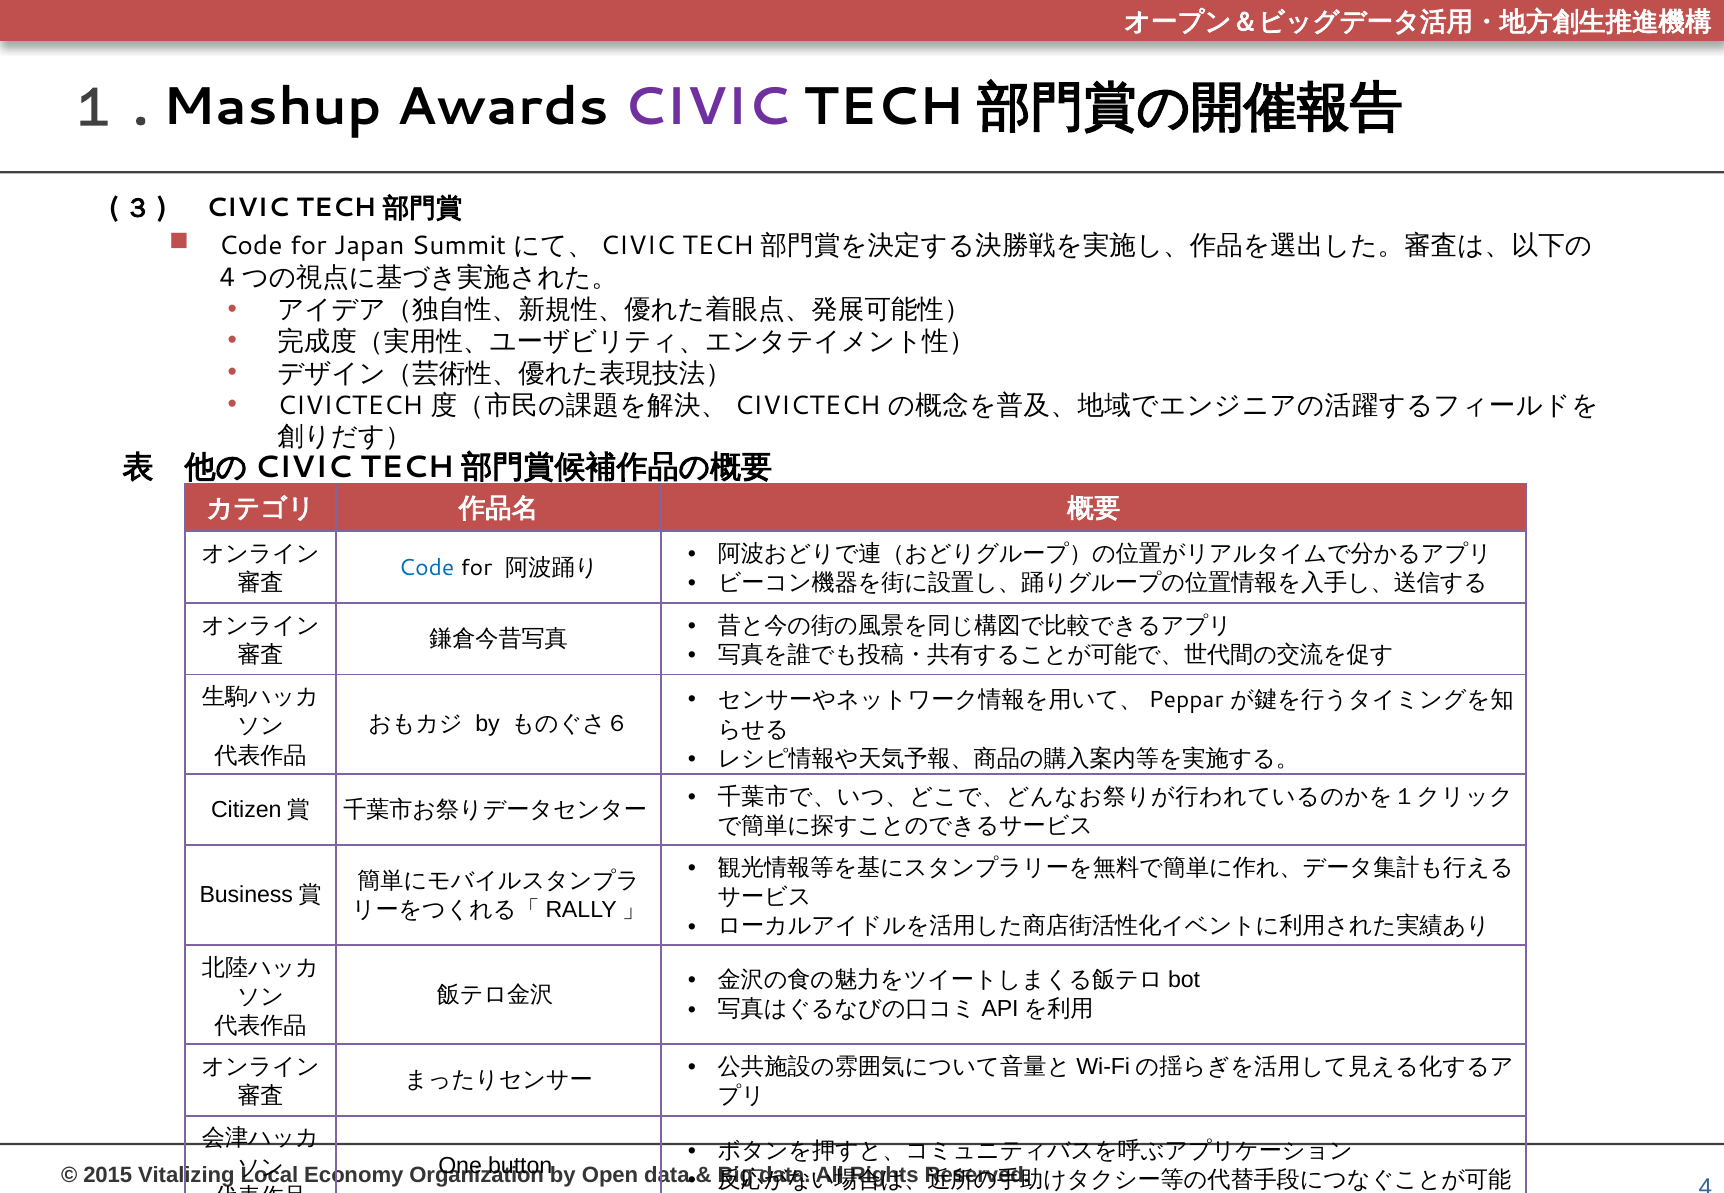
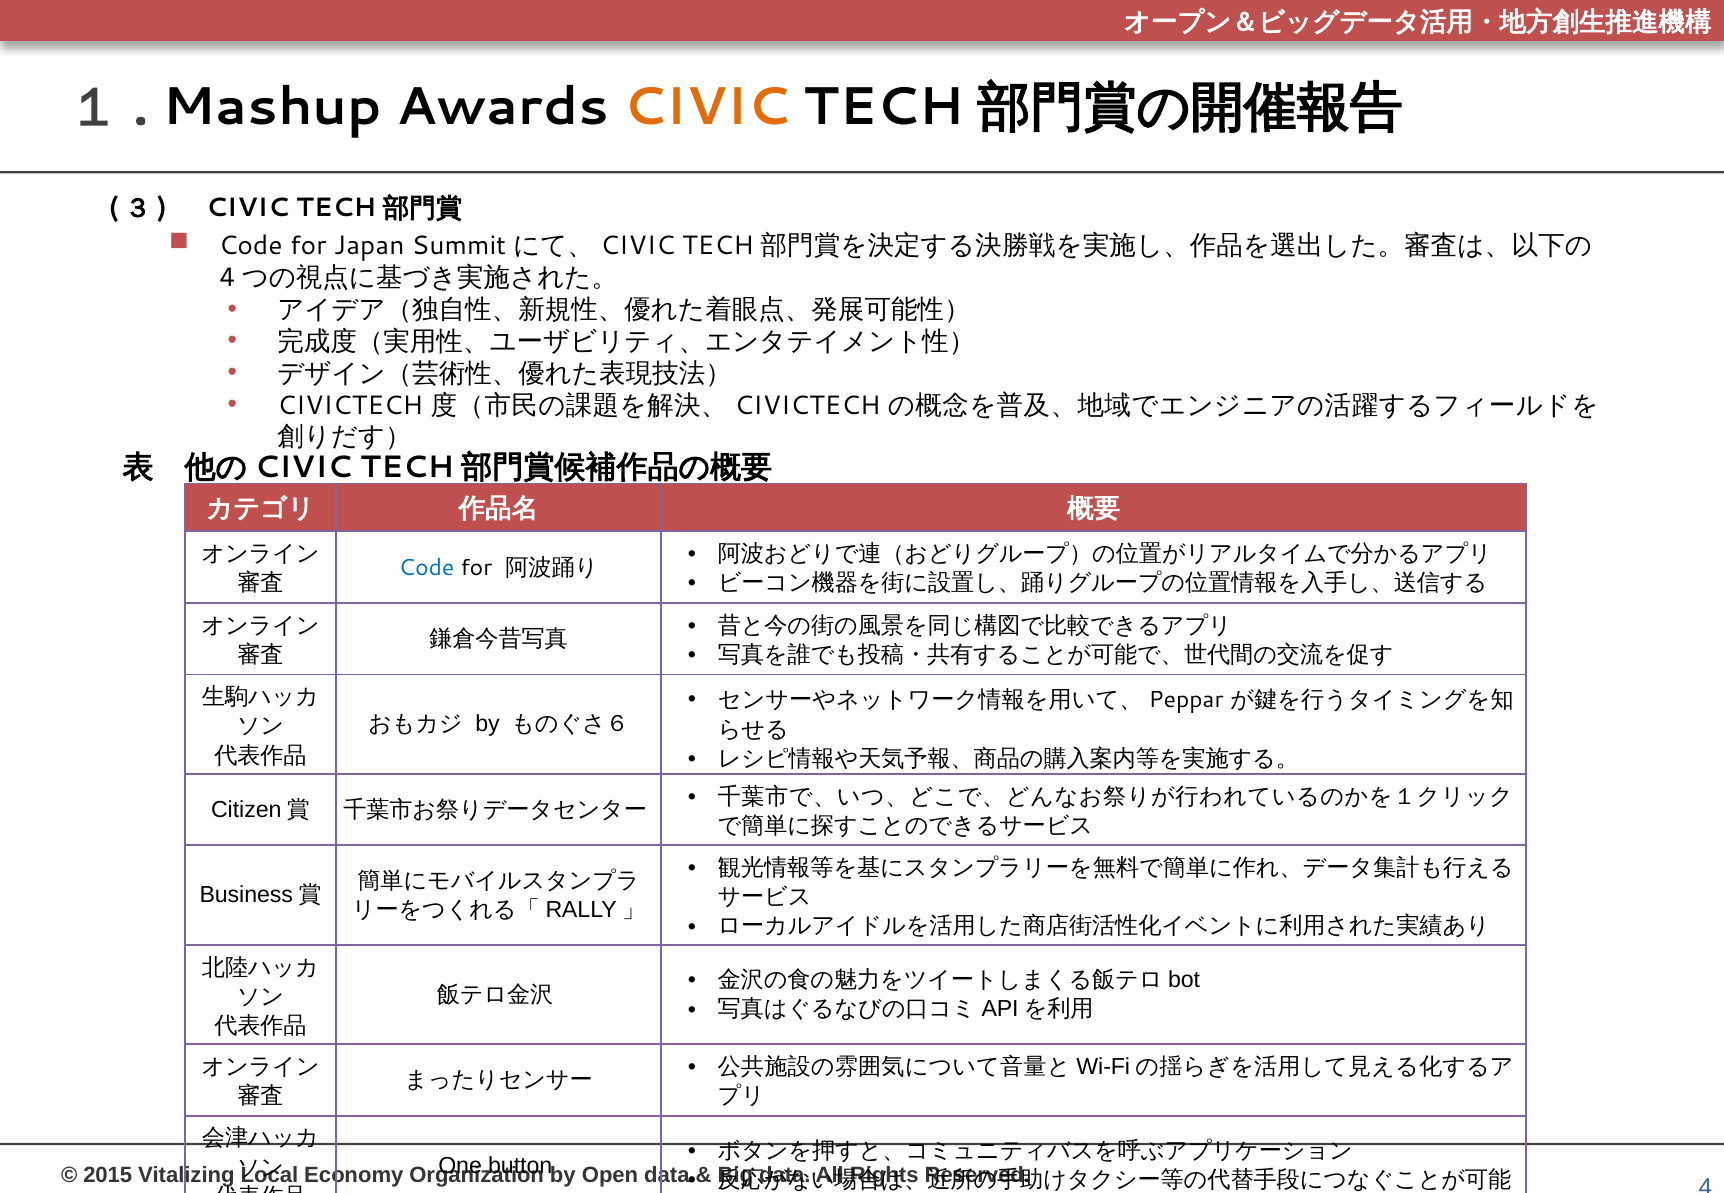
CIVIC at (706, 107) colour: purple -> orange
